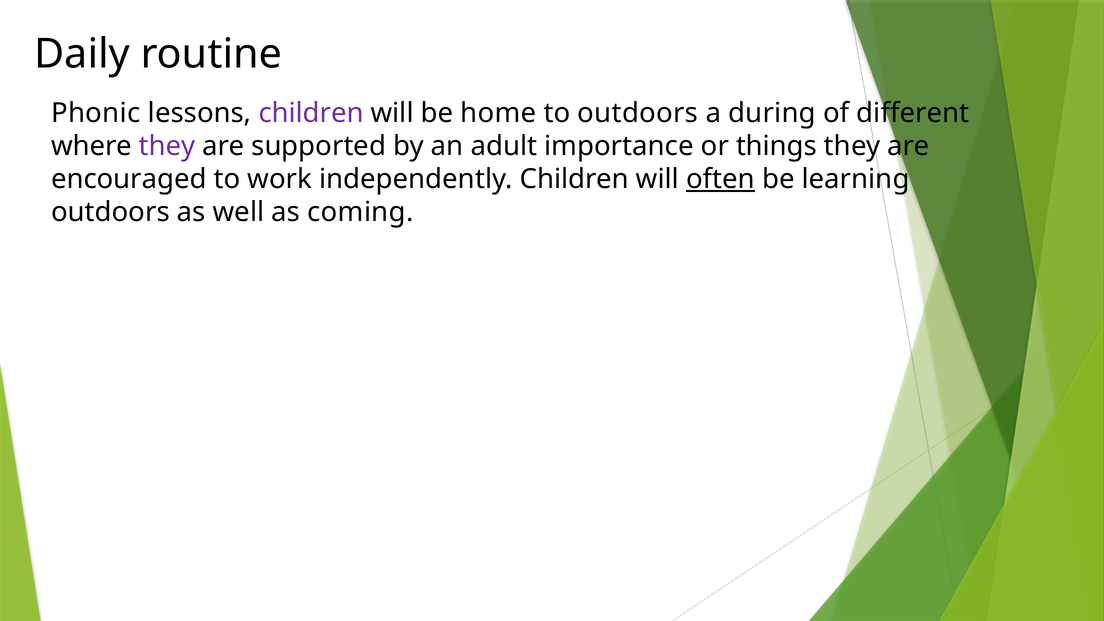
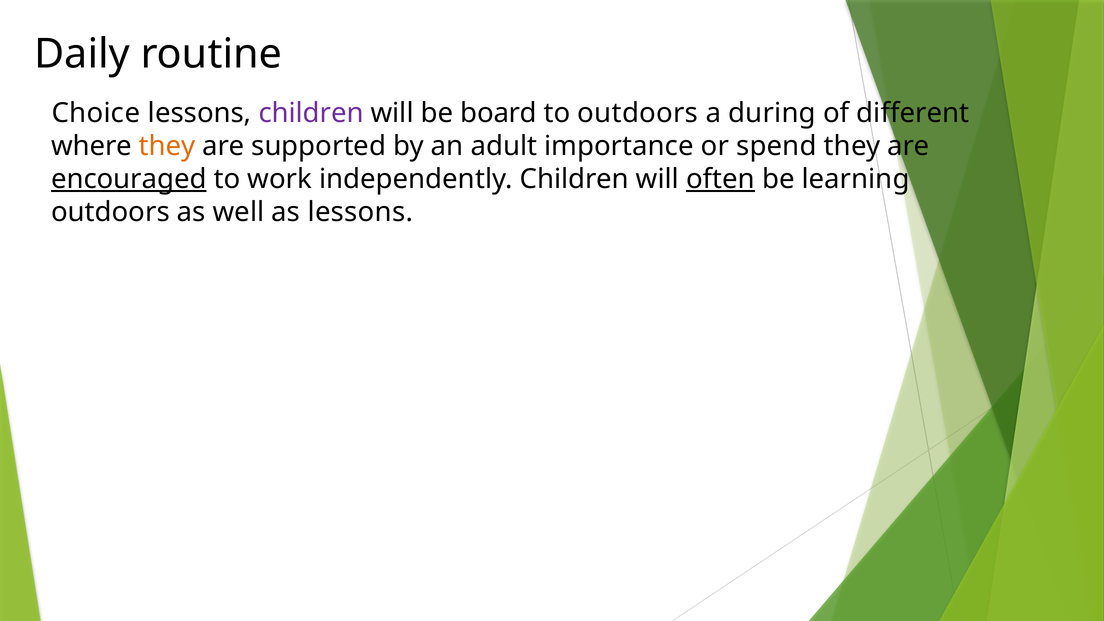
Phonic: Phonic -> Choice
home: home -> board
they at (167, 146) colour: purple -> orange
things: things -> spend
encouraged underline: none -> present
as coming: coming -> lessons
